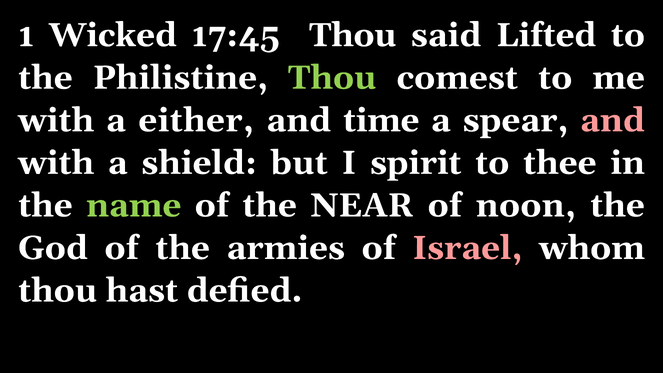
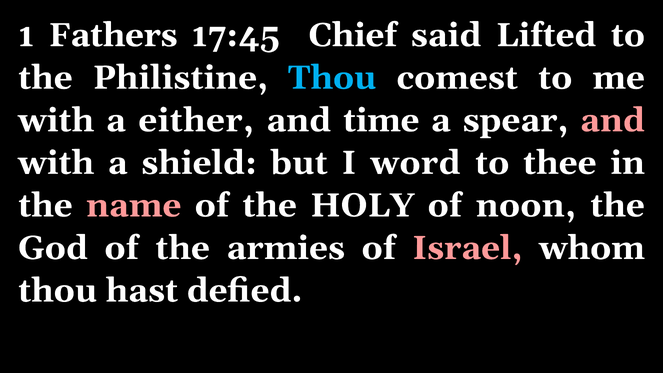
Wicked: Wicked -> Fathers
17:45 Thou: Thou -> Chief
Thou at (332, 78) colour: light green -> light blue
spirit: spirit -> word
name colour: light green -> pink
NEAR: NEAR -> HOLY
